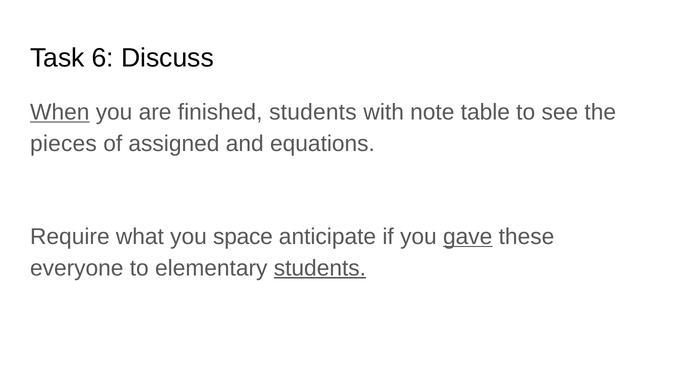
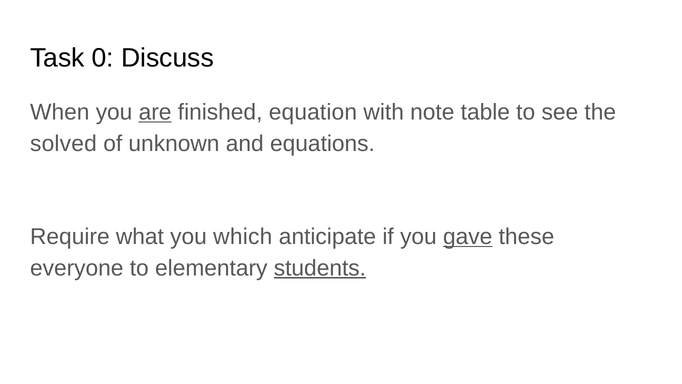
6: 6 -> 0
When underline: present -> none
are underline: none -> present
finished students: students -> equation
pieces: pieces -> solved
assigned: assigned -> unknown
space: space -> which
